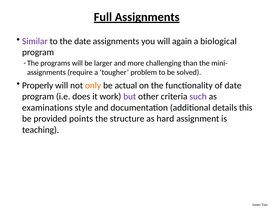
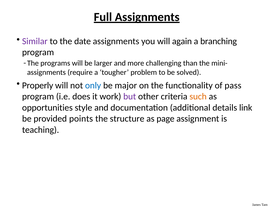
biological: biological -> branching
only colour: orange -> blue
actual: actual -> major
of date: date -> pass
such colour: purple -> orange
examinations: examinations -> opportunities
this: this -> link
hard: hard -> page
